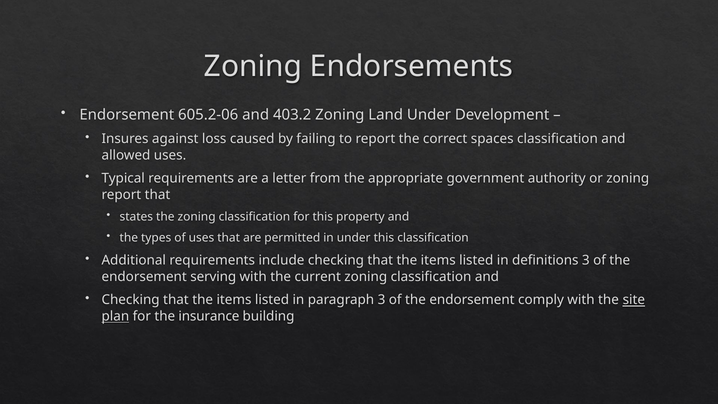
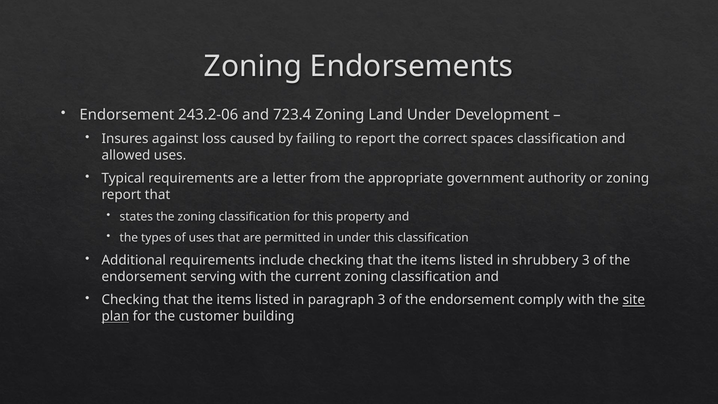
605.2-06: 605.2-06 -> 243.2-06
403.2: 403.2 -> 723.4
definitions: definitions -> shrubbery
insurance: insurance -> customer
